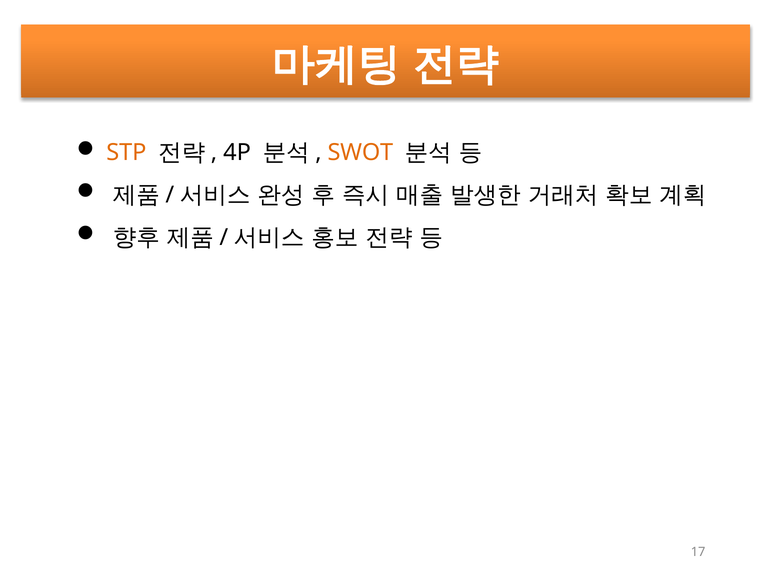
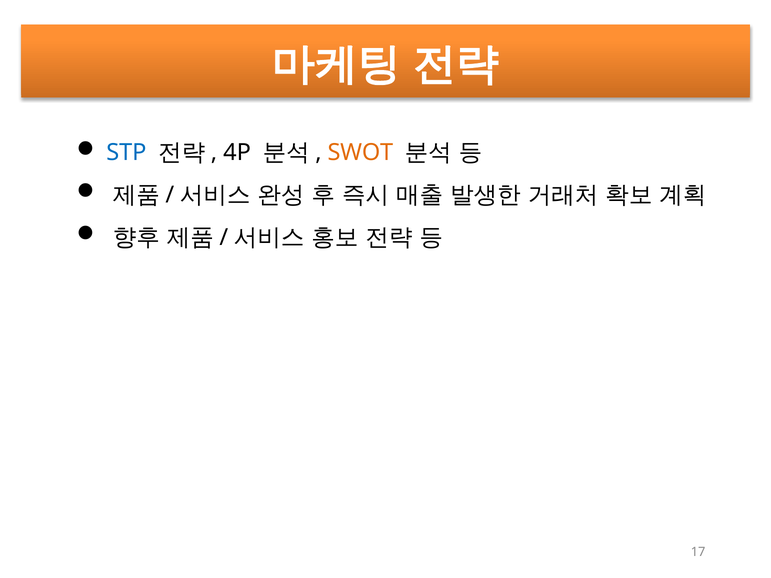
STP colour: orange -> blue
